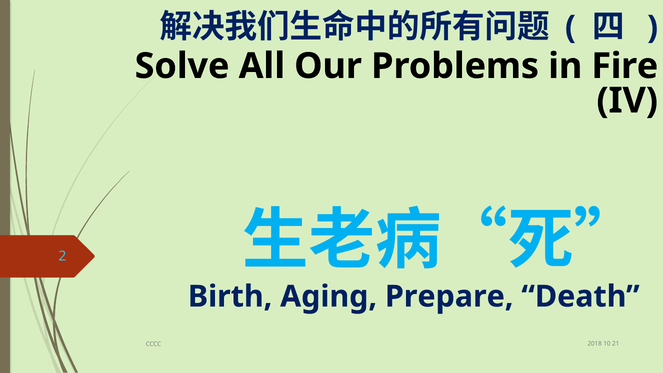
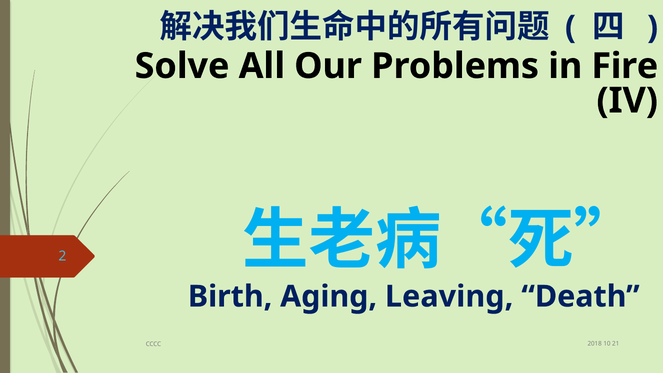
Prepare: Prepare -> Leaving
